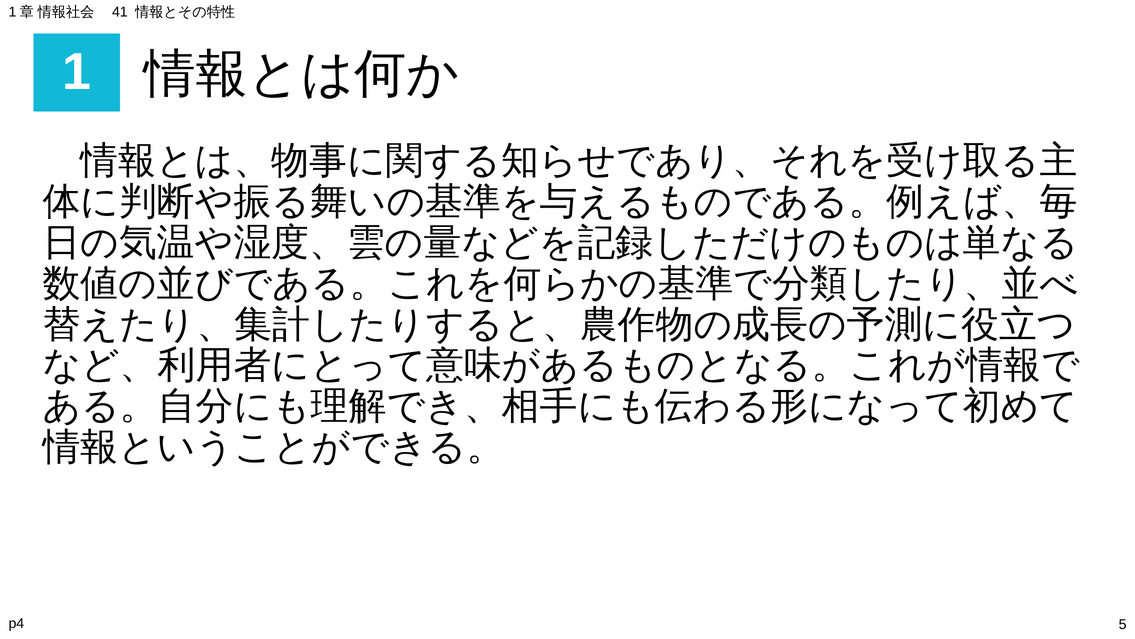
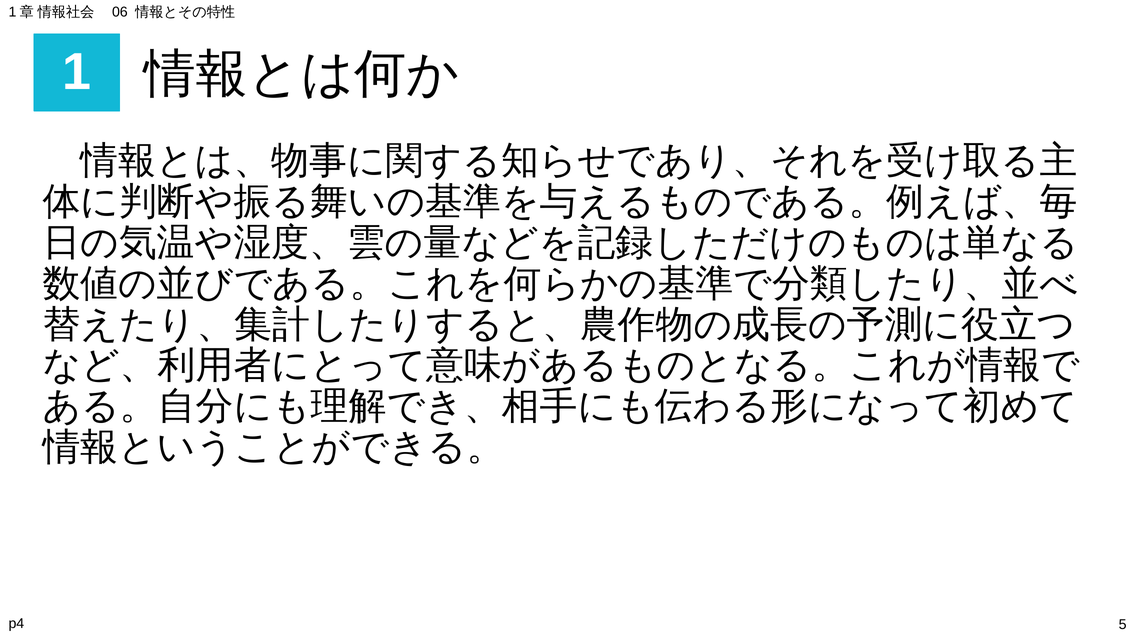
41: 41 -> 06
